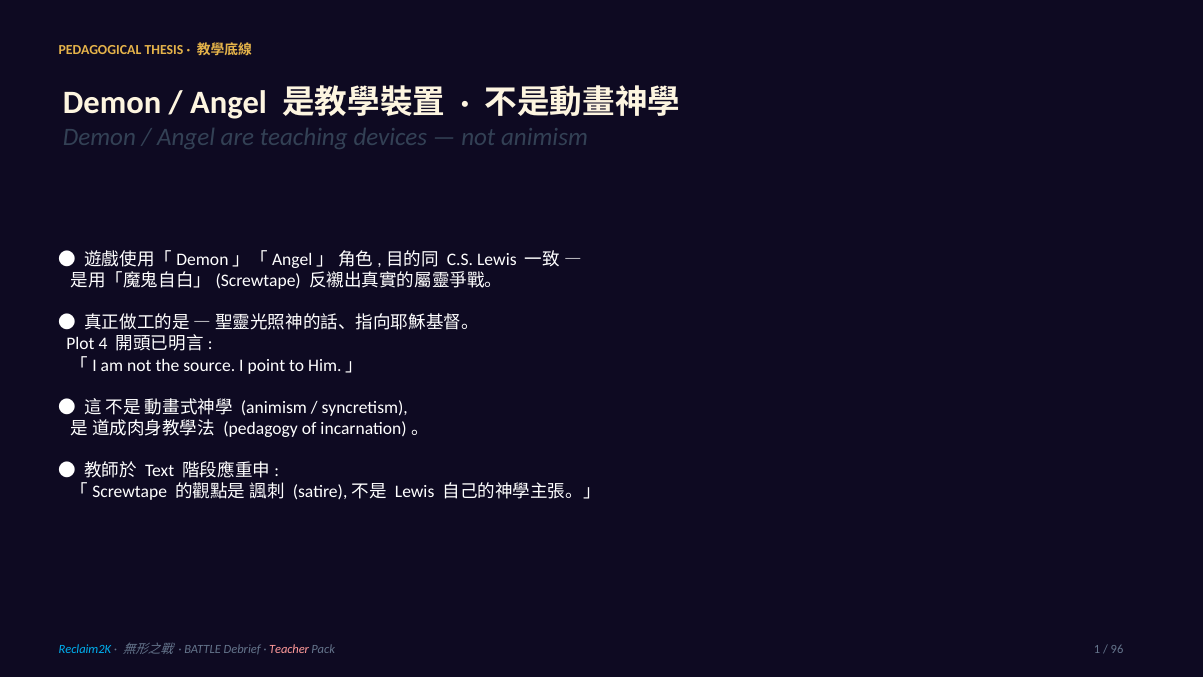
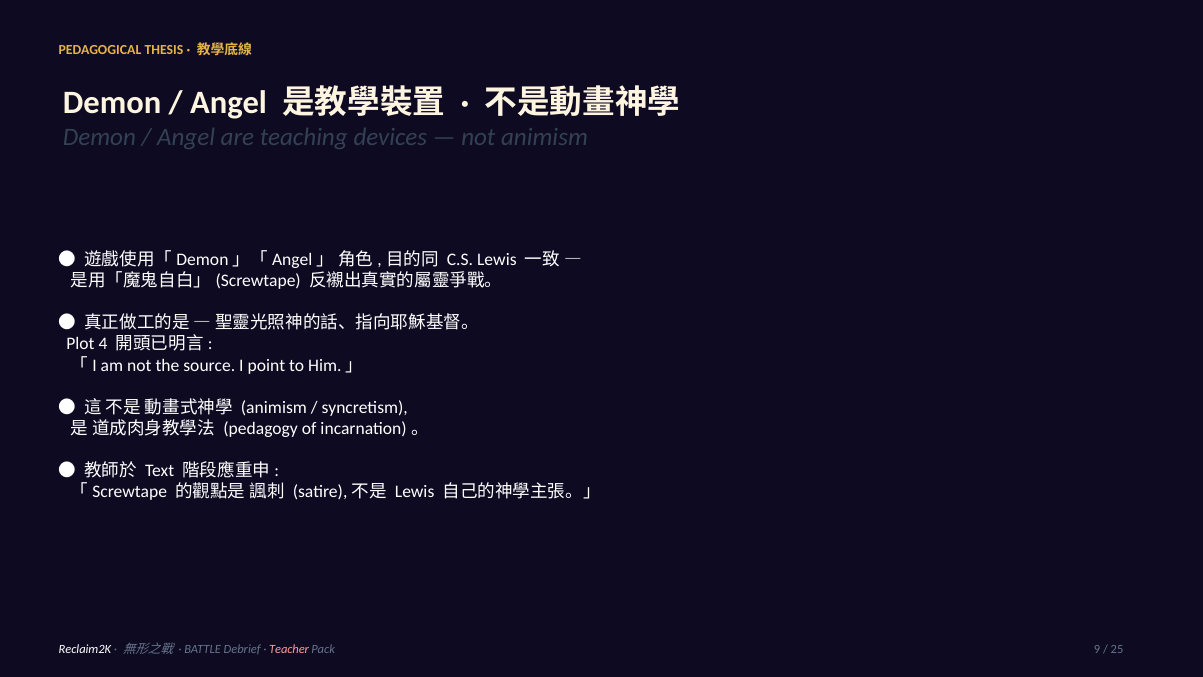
Reclaim2K colour: light blue -> white
1: 1 -> 9
96: 96 -> 25
